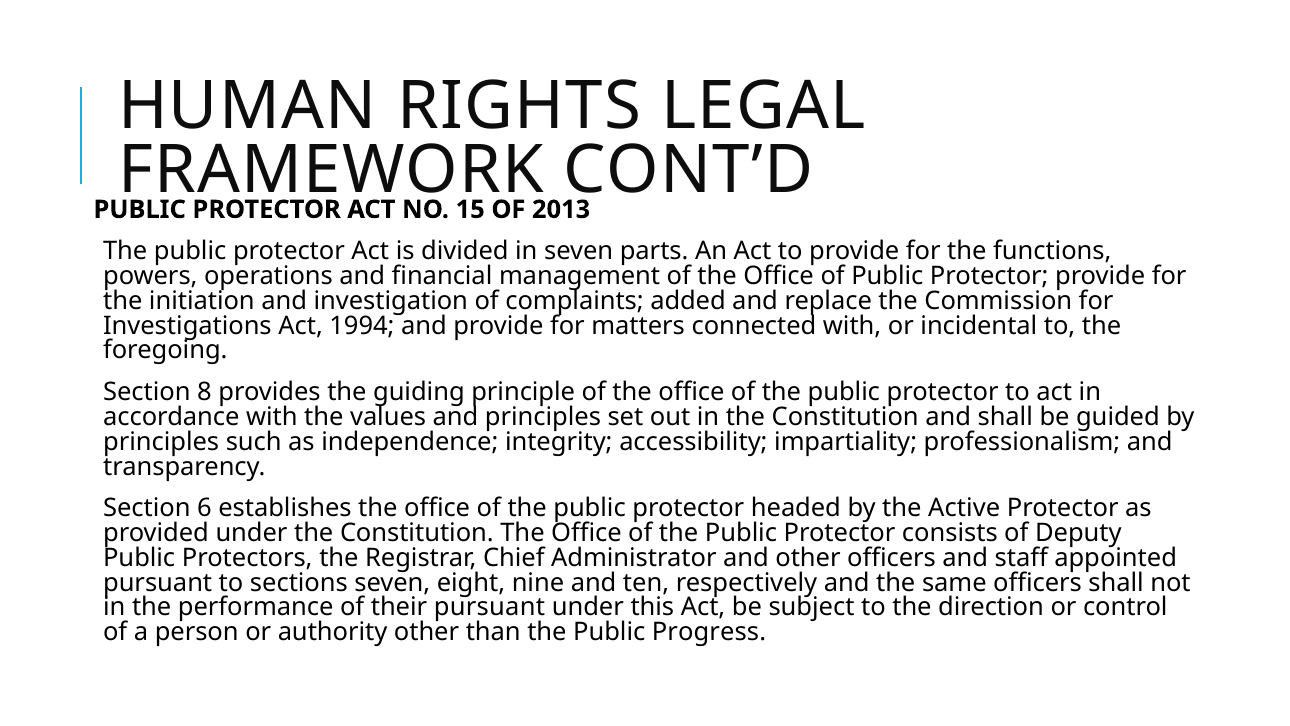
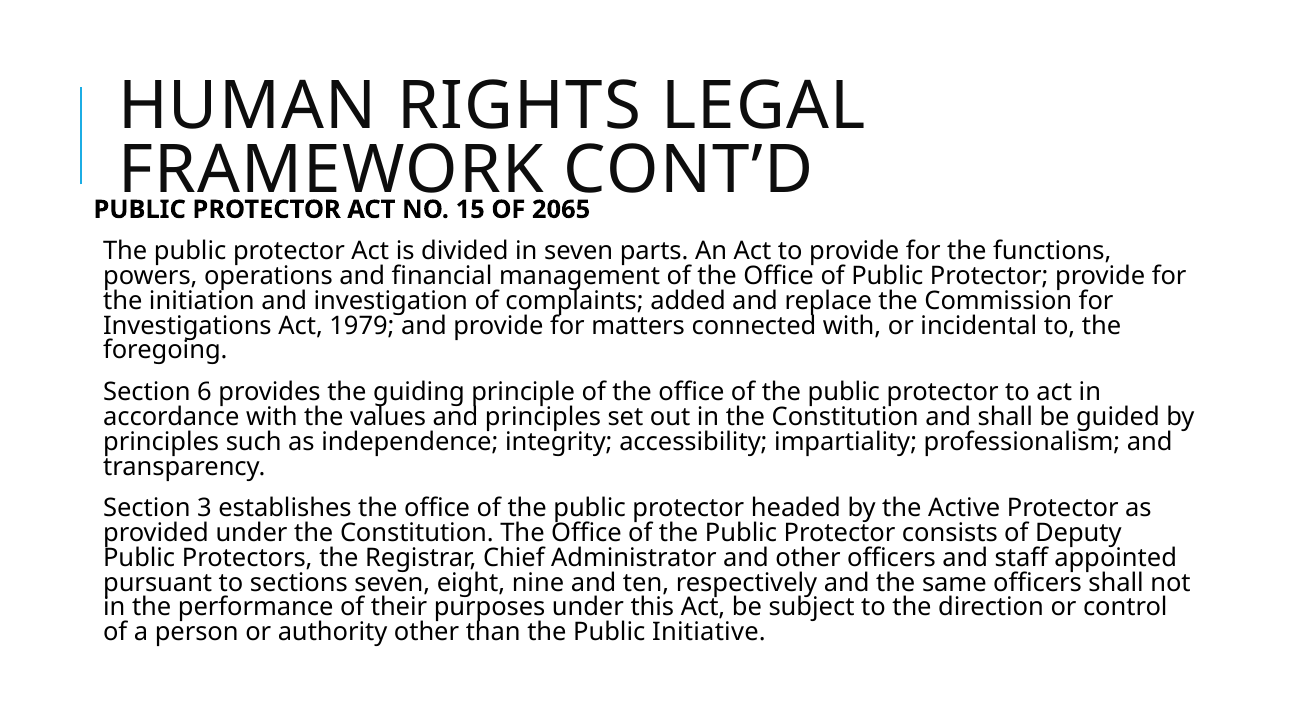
2013: 2013 -> 2065
1994: 1994 -> 1979
8: 8 -> 6
6: 6 -> 3
their pursuant: pursuant -> purposes
Progress: Progress -> Initiative
